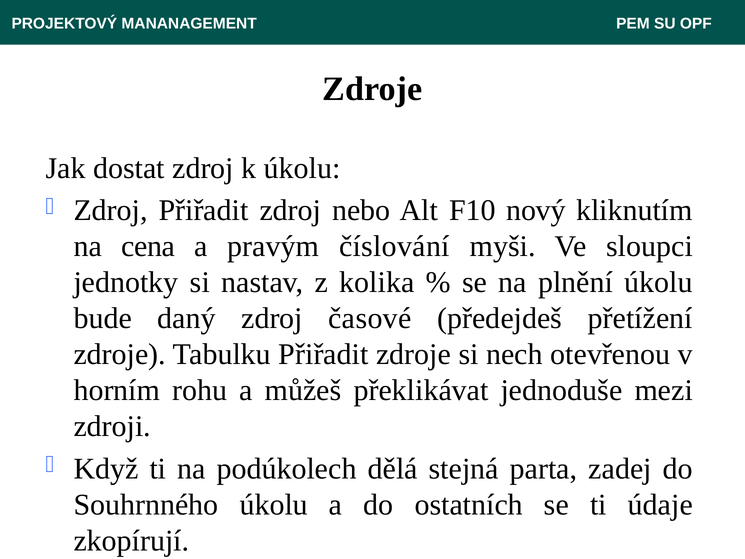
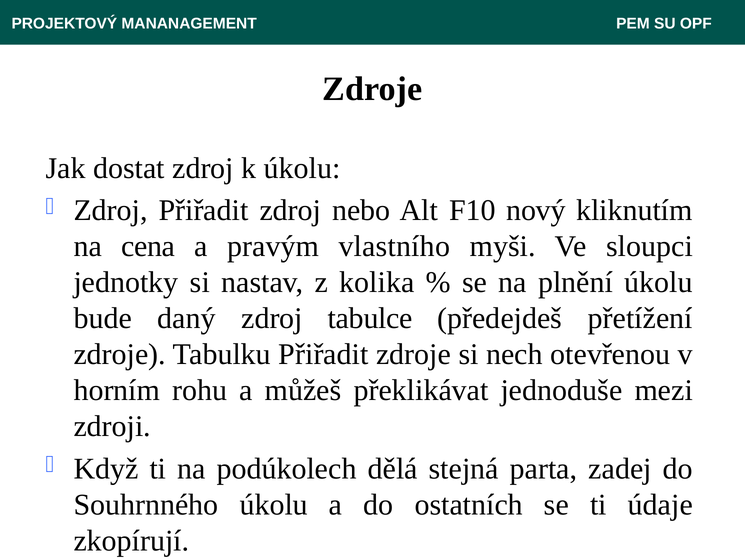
číslování: číslování -> vlastního
časové: časové -> tabulce
